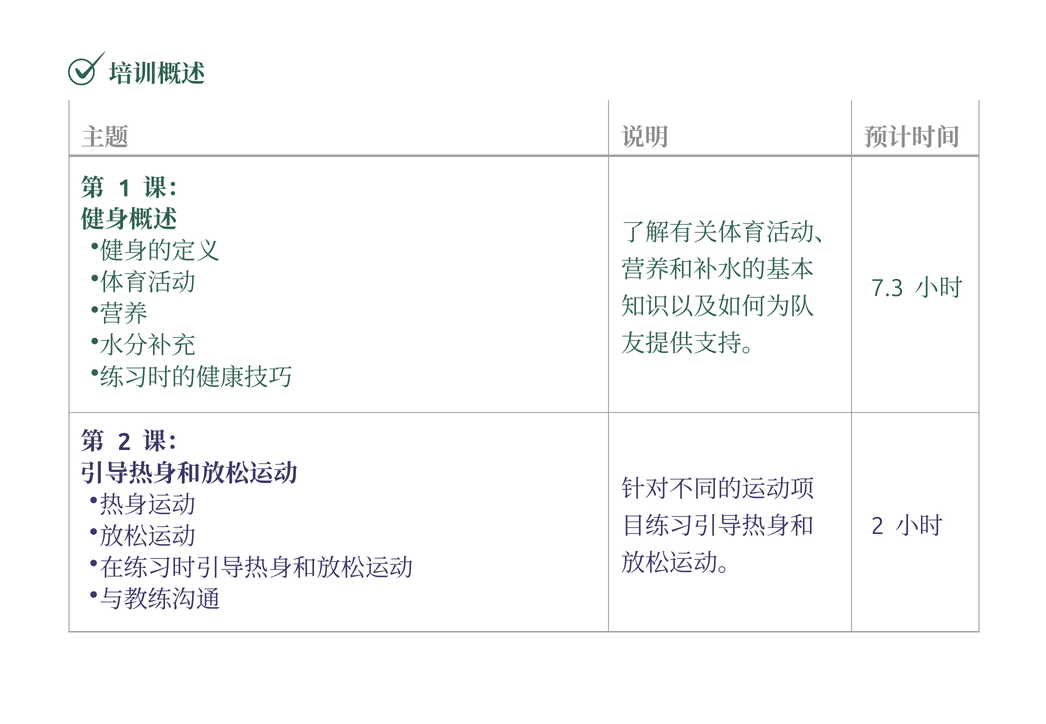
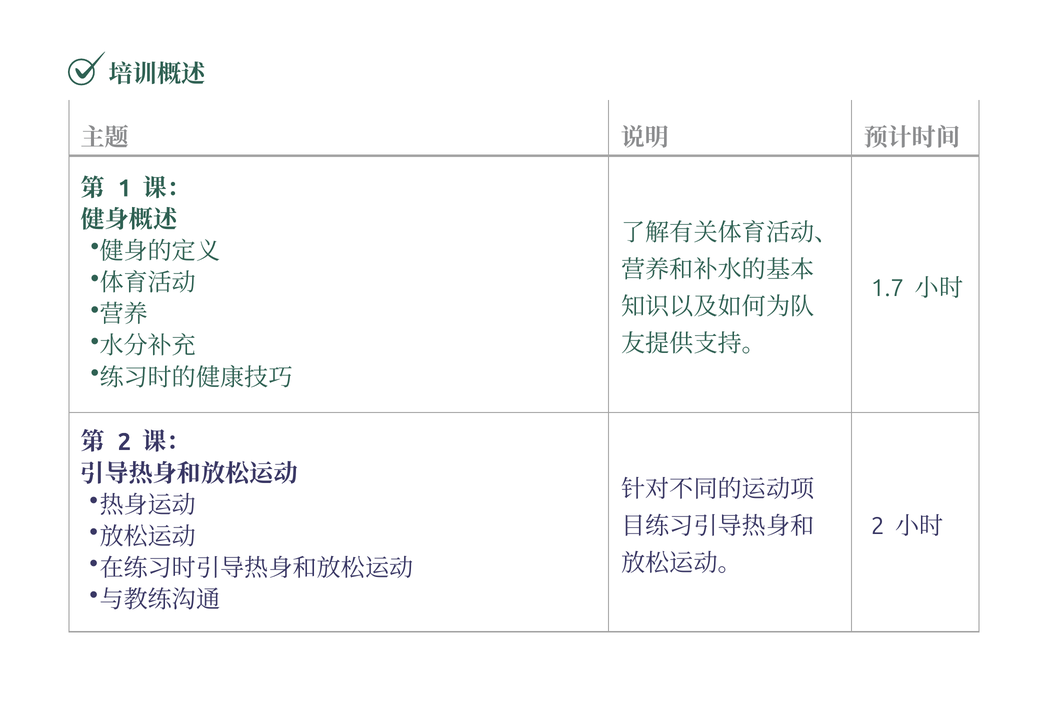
7.3: 7.3 -> 1.7
